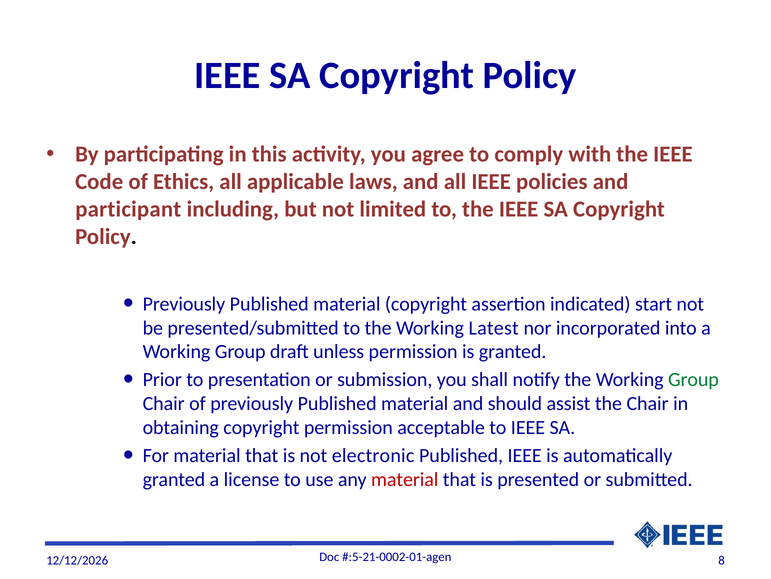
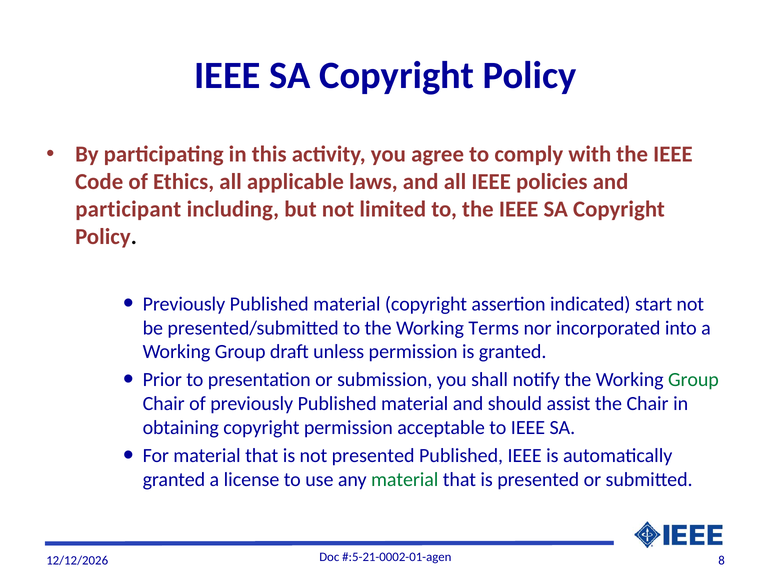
Latest: Latest -> Terms
not electronic: electronic -> presented
material at (405, 479) colour: red -> green
